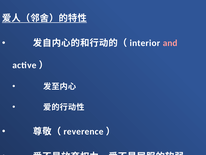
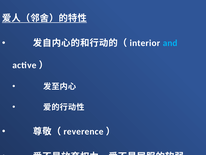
and colour: pink -> light blue
